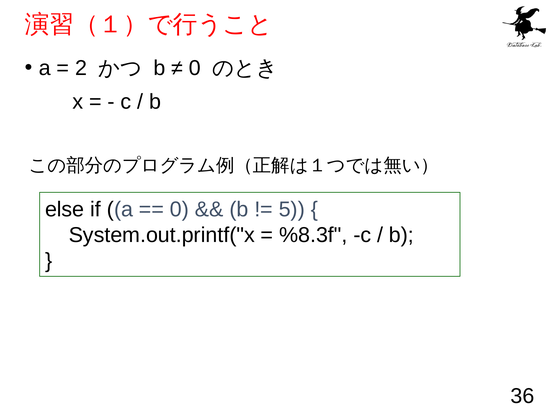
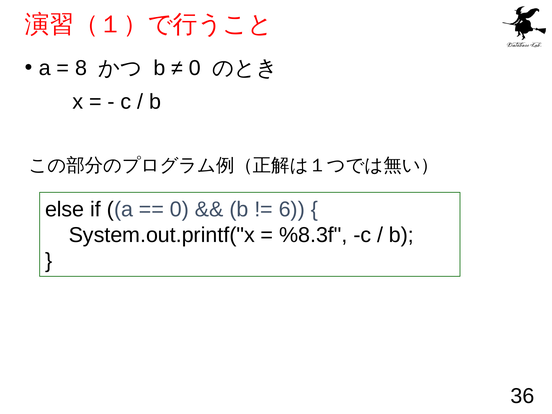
2: 2 -> 8
5: 5 -> 6
